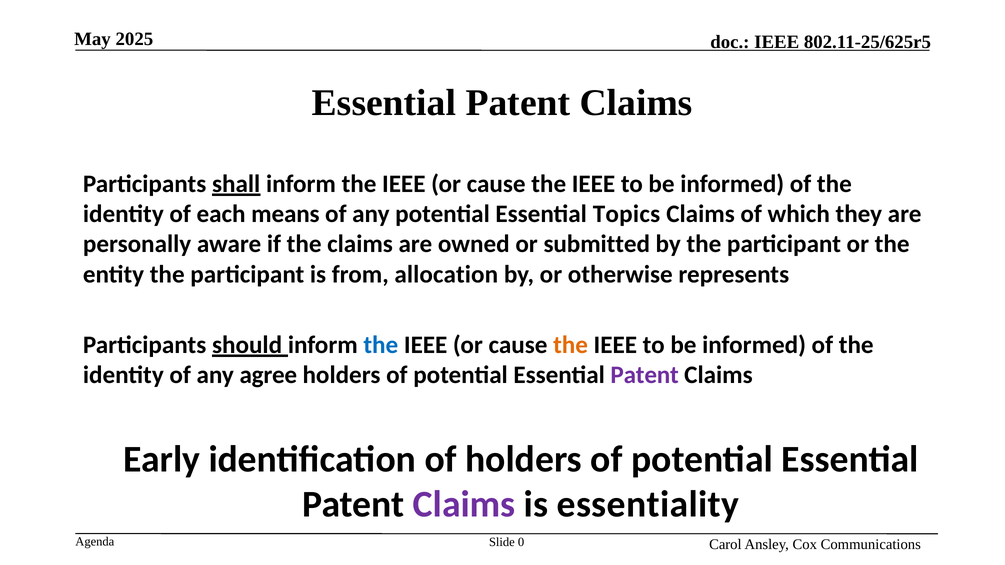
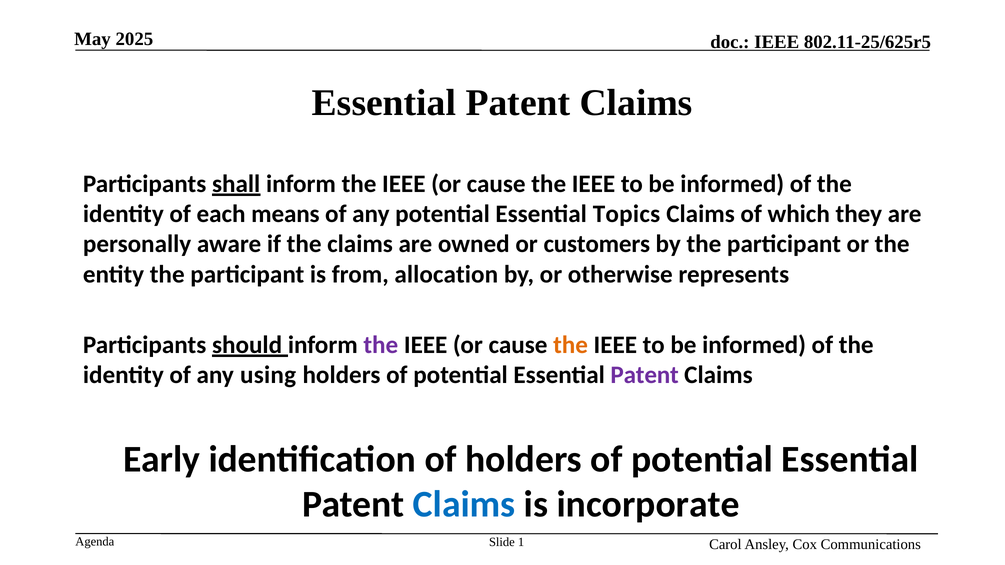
submitted: submitted -> customers
the at (381, 345) colour: blue -> purple
agree: agree -> using
Claims at (464, 505) colour: purple -> blue
essentiality: essentiality -> incorporate
0: 0 -> 1
